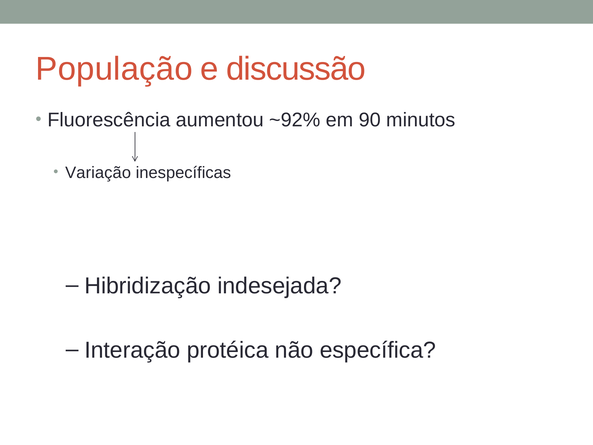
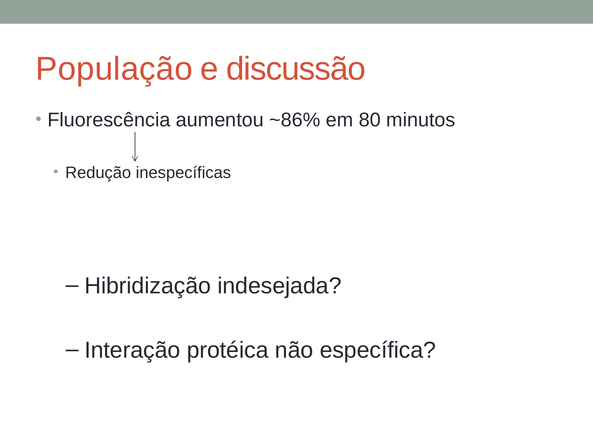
~92%: ~92% -> ~86%
90: 90 -> 80
Variação: Variação -> Redução
